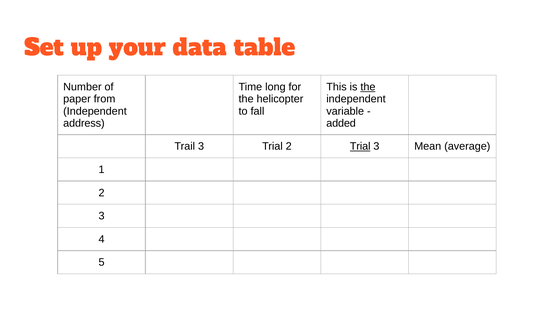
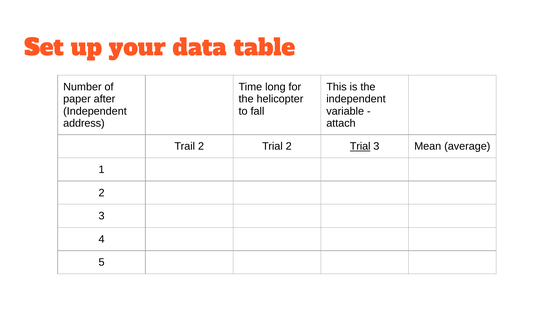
the at (368, 87) underline: present -> none
from: from -> after
added: added -> attach
Trail 3: 3 -> 2
